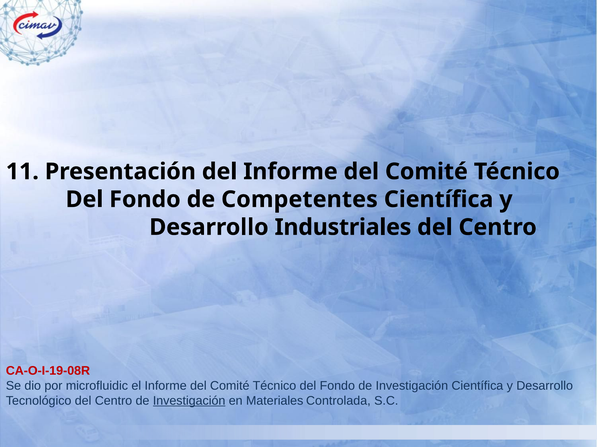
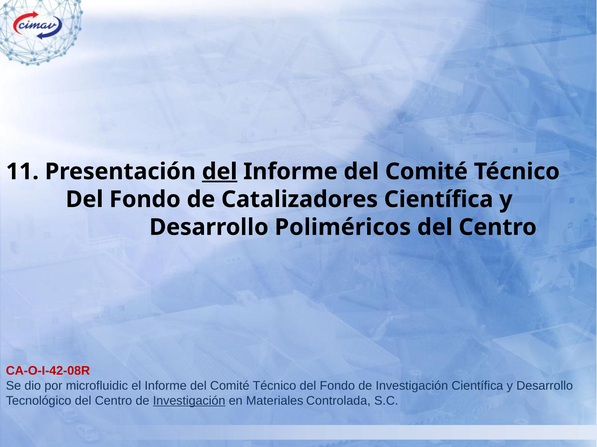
del at (220, 172) underline: none -> present
Competentes: Competentes -> Catalizadores
Industriales: Industriales -> Poliméricos
CA-O-I-19-08R: CA-O-I-19-08R -> CA-O-I-42-08R
